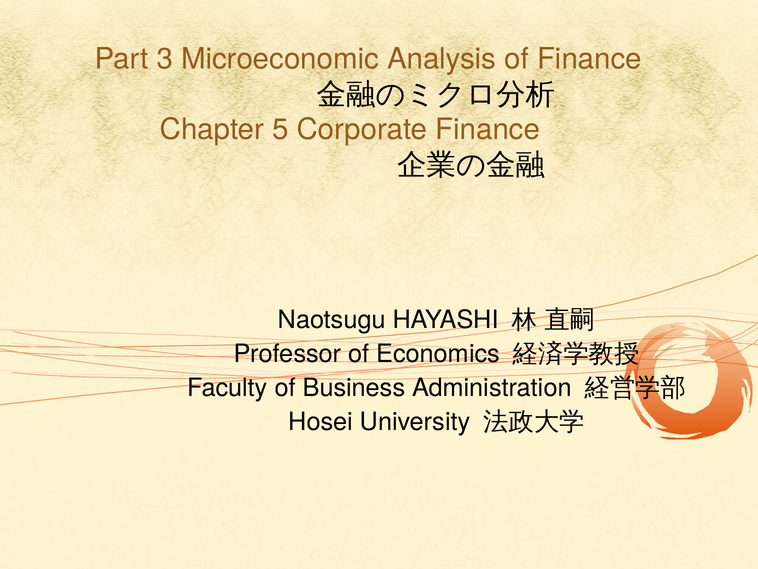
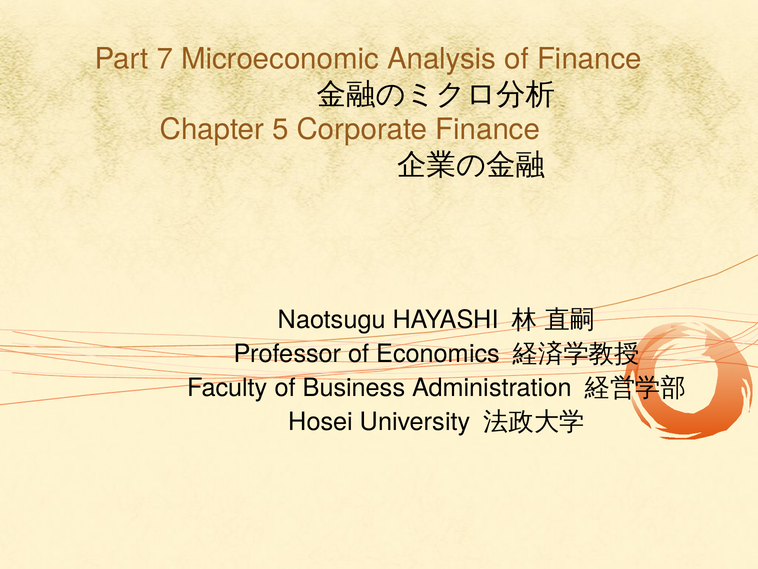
3: 3 -> 7
